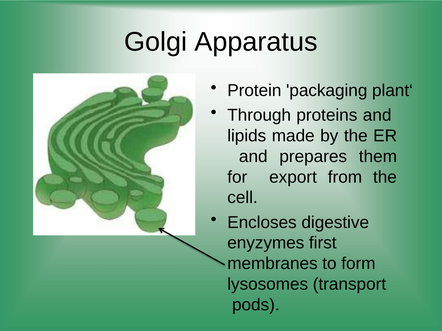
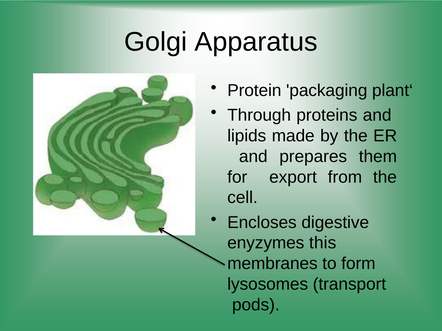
first: first -> this
